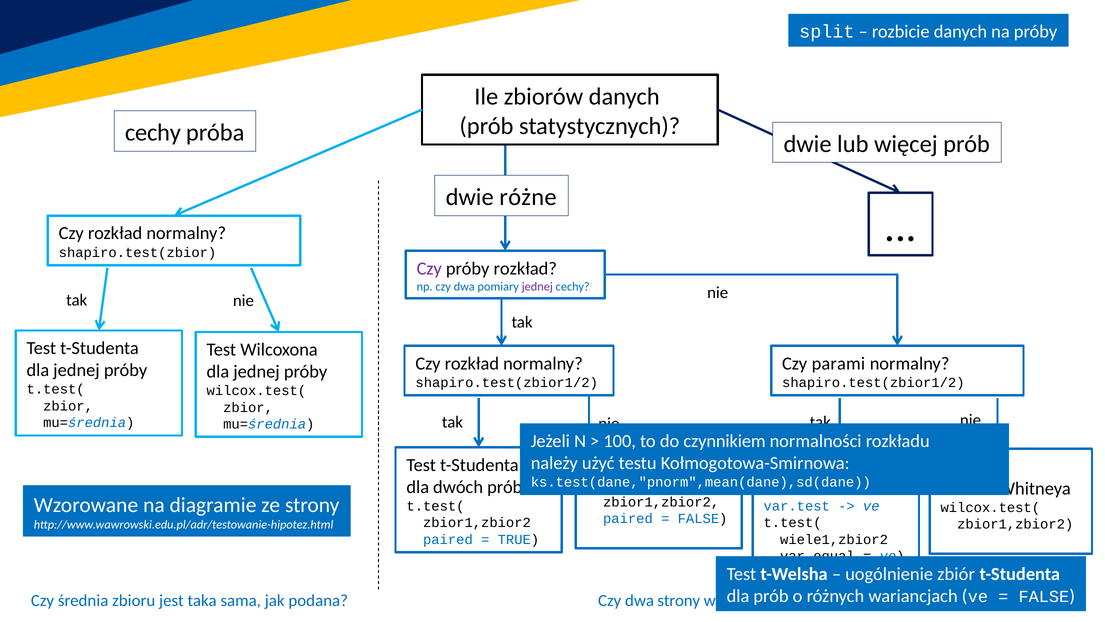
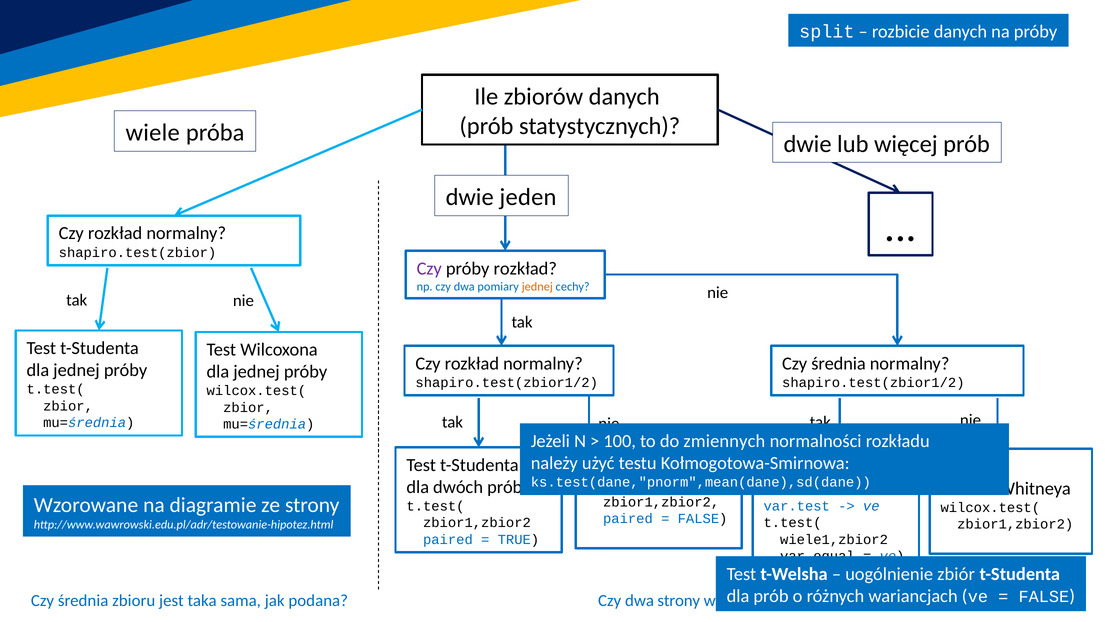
cechy at (153, 133): cechy -> wiele
dwie różne: różne -> jeden
jednej at (537, 286) colour: purple -> orange
parami at (838, 363): parami -> średnia
czynnikiem: czynnikiem -> zmiennych
